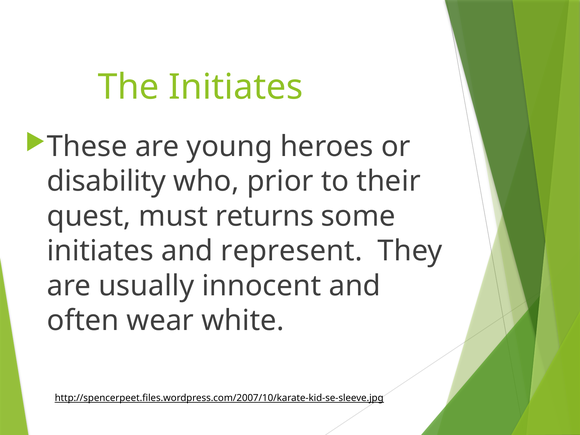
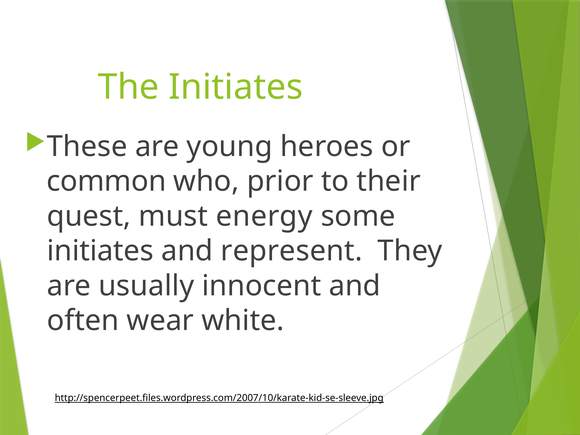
disability: disability -> common
returns: returns -> energy
